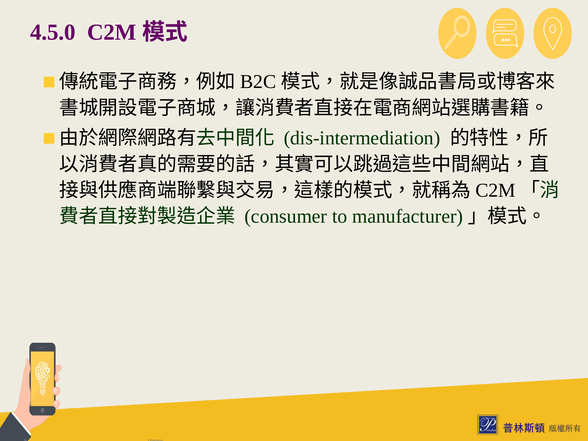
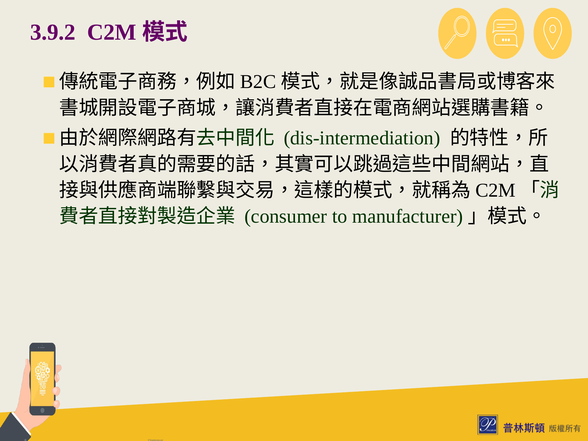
4.5.0: 4.5.0 -> 3.9.2
